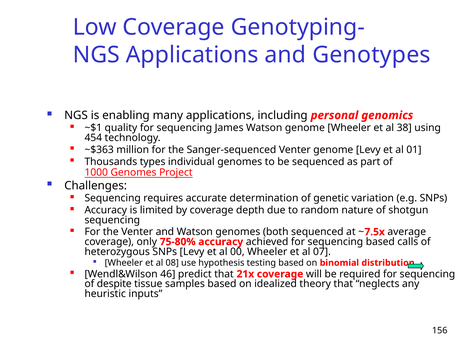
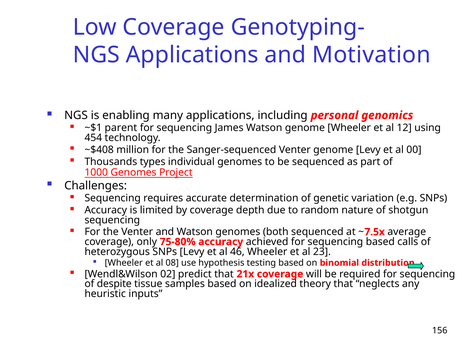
Genotypes: Genotypes -> Motivation
quality: quality -> parent
38: 38 -> 12
~$363: ~$363 -> ~$408
01: 01 -> 00
00: 00 -> 46
07: 07 -> 23
46: 46 -> 02
